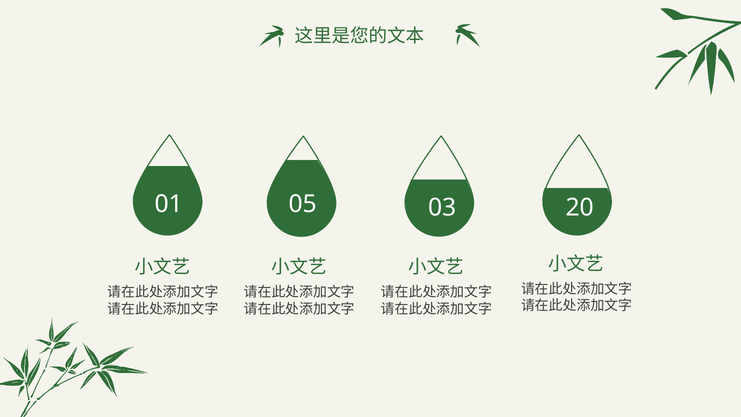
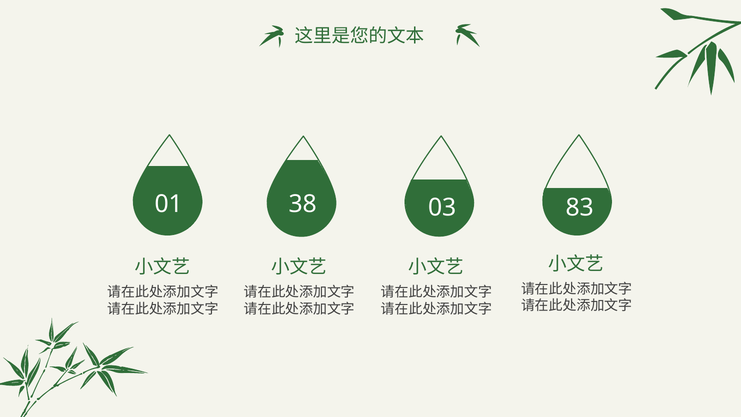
05: 05 -> 38
20: 20 -> 83
